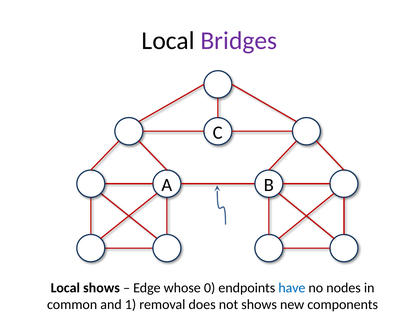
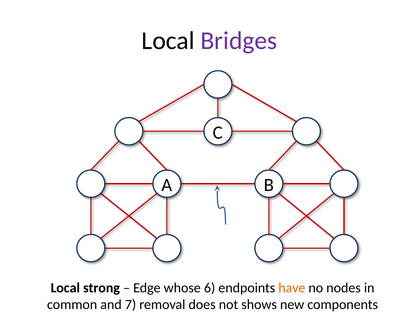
Local shows: shows -> strong
0: 0 -> 6
have colour: blue -> orange
1: 1 -> 7
